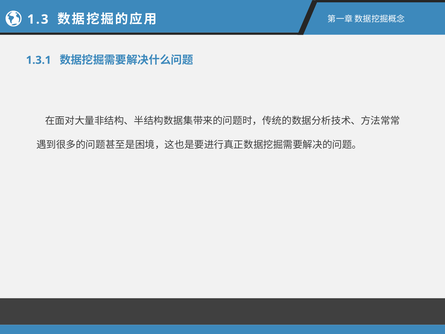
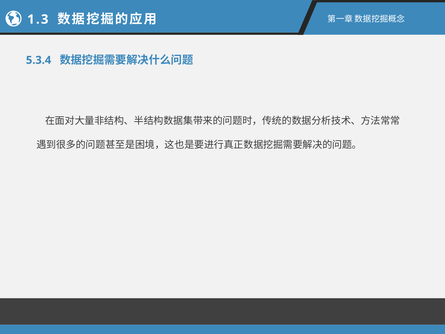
1.3.1: 1.3.1 -> 5.3.4
